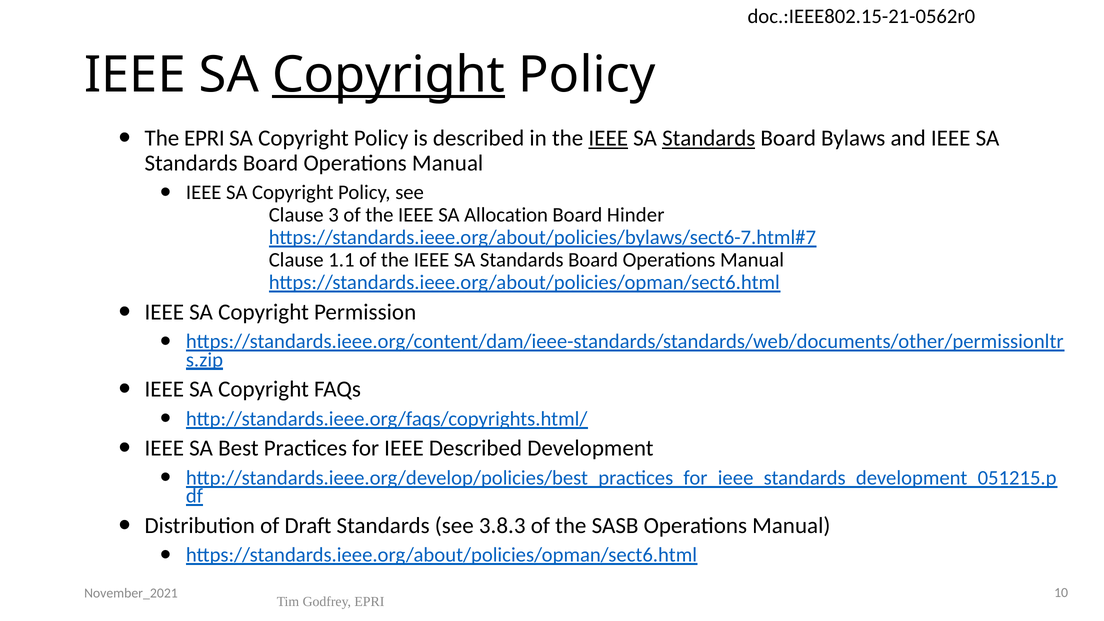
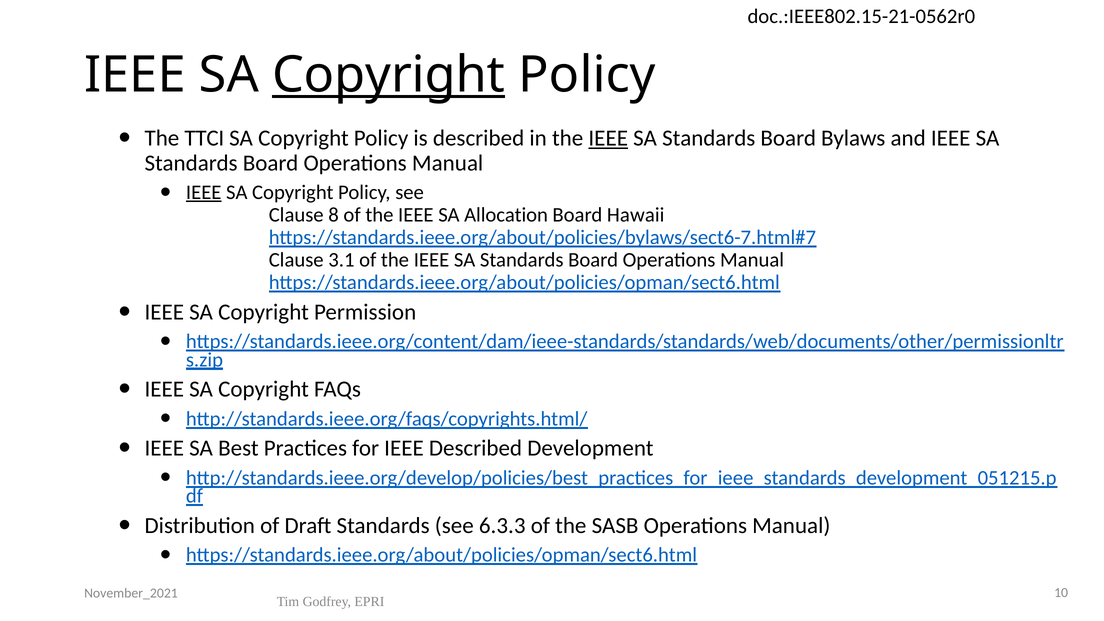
The EPRI: EPRI -> TTCI
Standards at (709, 138) underline: present -> none
IEEE at (204, 192) underline: none -> present
3: 3 -> 8
Hinder: Hinder -> Hawaii
1.1: 1.1 -> 3.1
3.8.3: 3.8.3 -> 6.3.3
